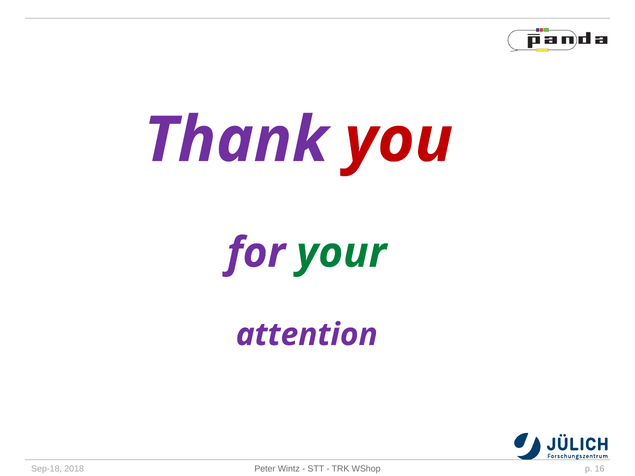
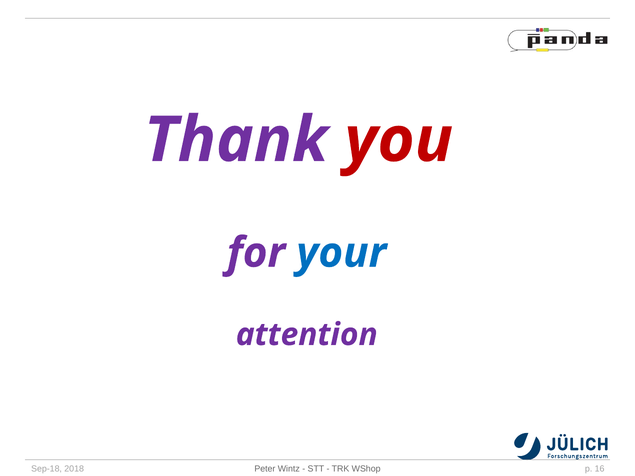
your colour: green -> blue
